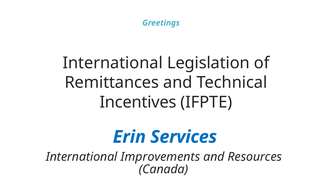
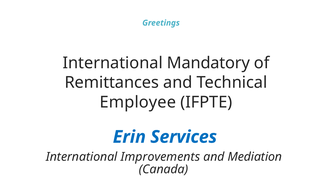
Legislation: Legislation -> Mandatory
Incentives: Incentives -> Employee
Resources: Resources -> Mediation
